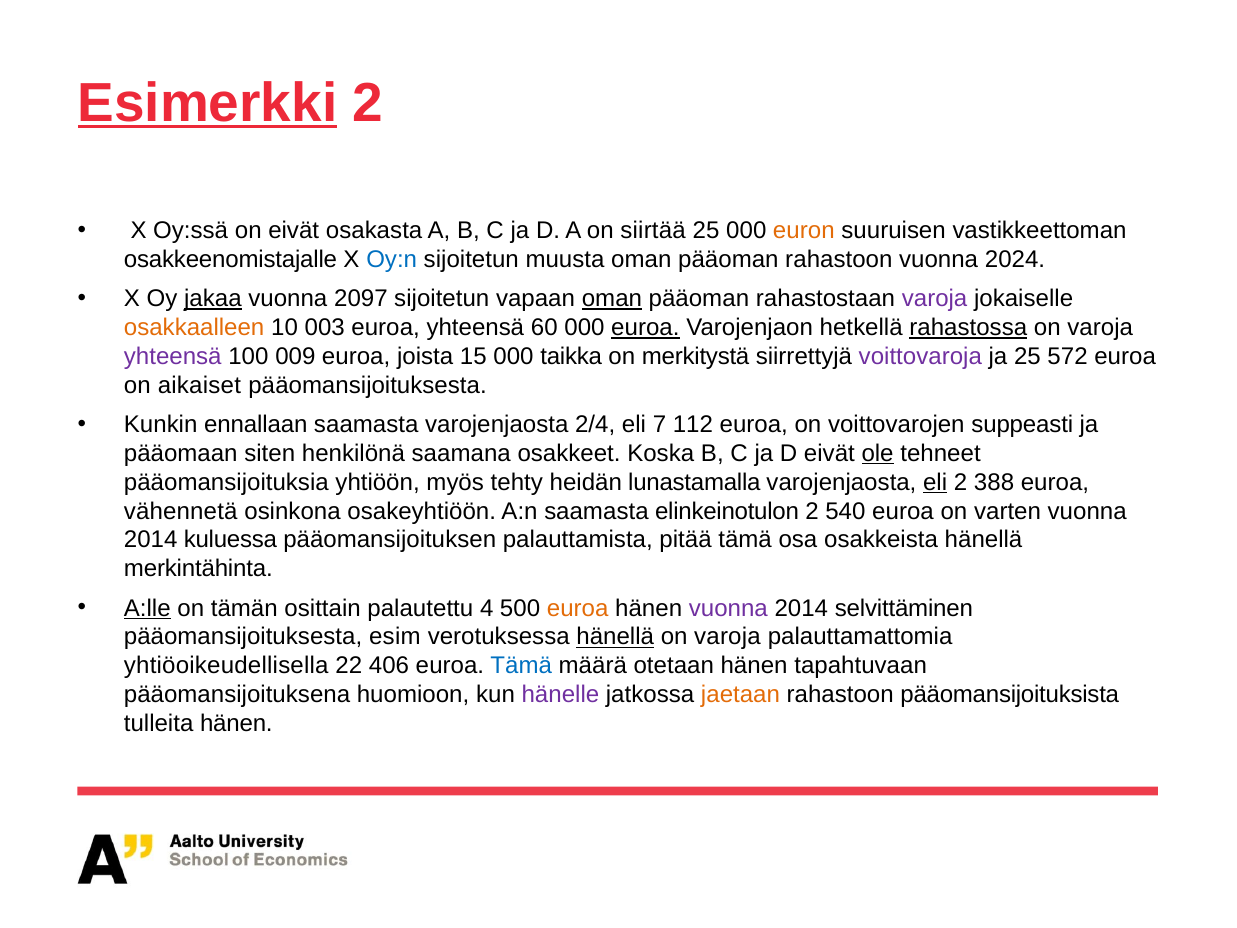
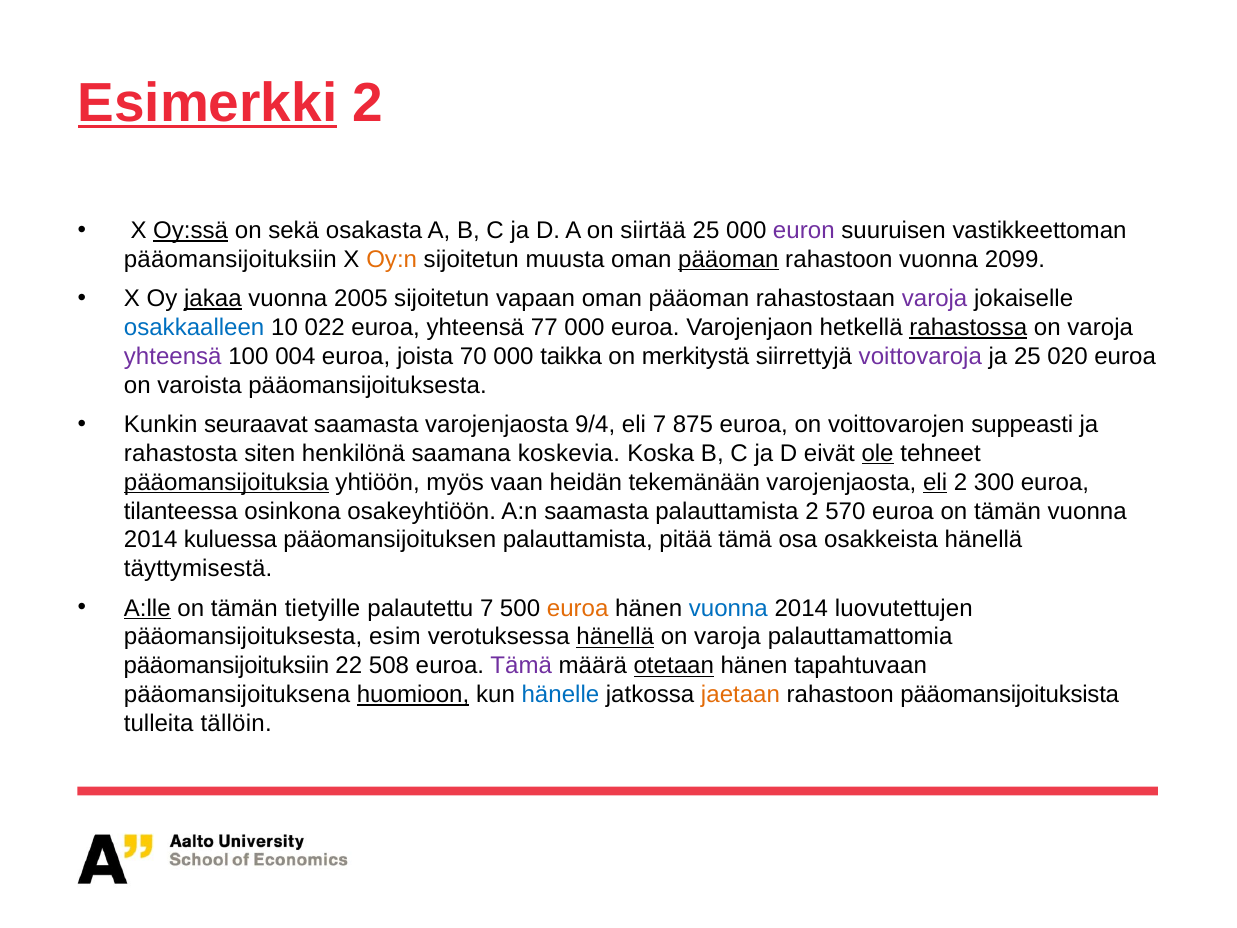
Oy:ssä underline: none -> present
on eivät: eivät -> sekä
euron colour: orange -> purple
osakkeenomistajalle at (230, 259): osakkeenomistajalle -> pääomansijoituksiin
Oy:n colour: blue -> orange
pääoman at (728, 259) underline: none -> present
2024: 2024 -> 2099
2097: 2097 -> 2005
oman at (612, 299) underline: present -> none
osakkaalleen colour: orange -> blue
003: 003 -> 022
60: 60 -> 77
euroa at (645, 327) underline: present -> none
009: 009 -> 004
15: 15 -> 70
572: 572 -> 020
aikaiset: aikaiset -> varoista
ennallaan: ennallaan -> seuraavat
2/4: 2/4 -> 9/4
112: 112 -> 875
pääomaan: pääomaan -> rahastosta
osakkeet: osakkeet -> koskevia
pääomansijoituksia underline: none -> present
tehty: tehty -> vaan
lunastamalla: lunastamalla -> tekemänään
388: 388 -> 300
vähennetä: vähennetä -> tilanteessa
saamasta elinkeinotulon: elinkeinotulon -> palauttamista
540: 540 -> 570
euroa on varten: varten -> tämän
merkintähinta: merkintähinta -> täyttymisestä
osittain: osittain -> tietyille
palautettu 4: 4 -> 7
vuonna at (728, 608) colour: purple -> blue
selvittäminen: selvittäminen -> luovutettujen
yhtiöoikeudellisella at (226, 666): yhtiöoikeudellisella -> pääomansijoituksiin
406: 406 -> 508
Tämä at (521, 666) colour: blue -> purple
otetaan underline: none -> present
huomioon underline: none -> present
hänelle colour: purple -> blue
tulleita hänen: hänen -> tällöin
